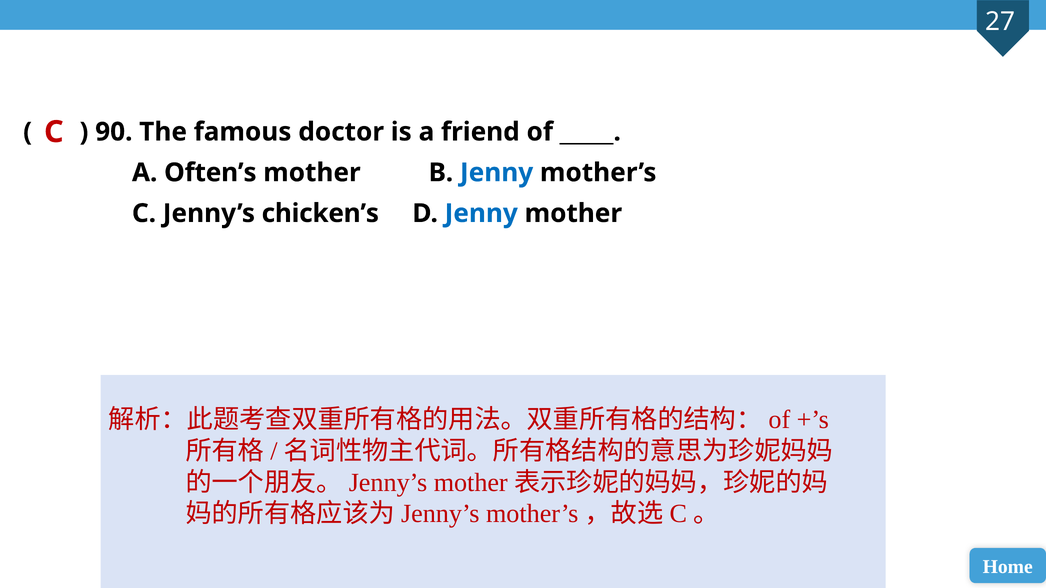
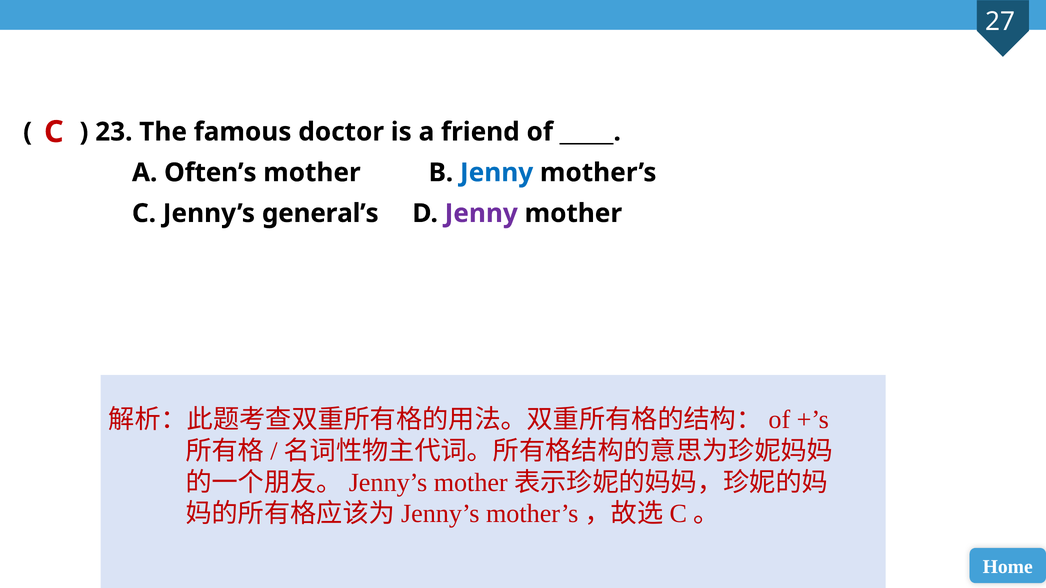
90: 90 -> 23
chicken’s: chicken’s -> general’s
Jenny at (481, 213) colour: blue -> purple
